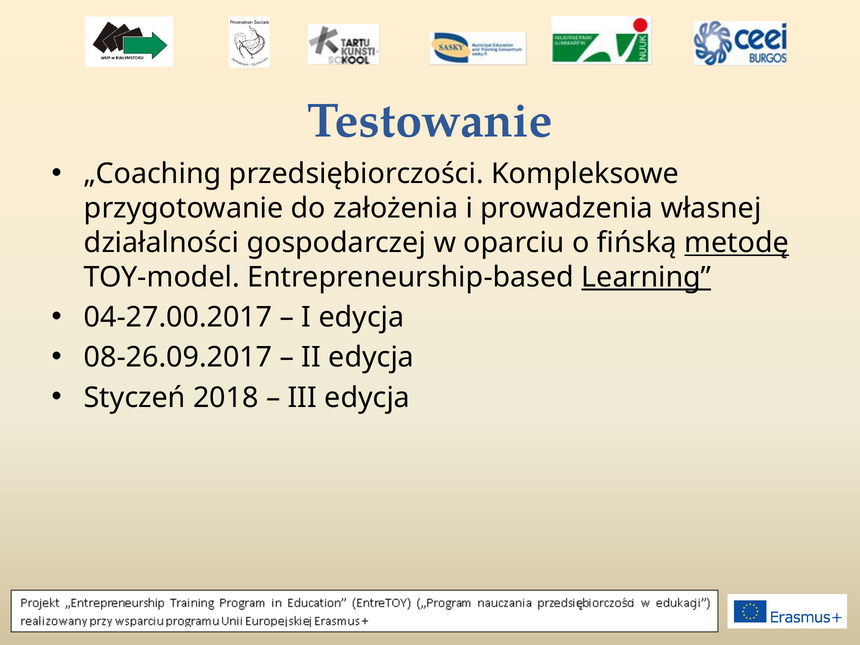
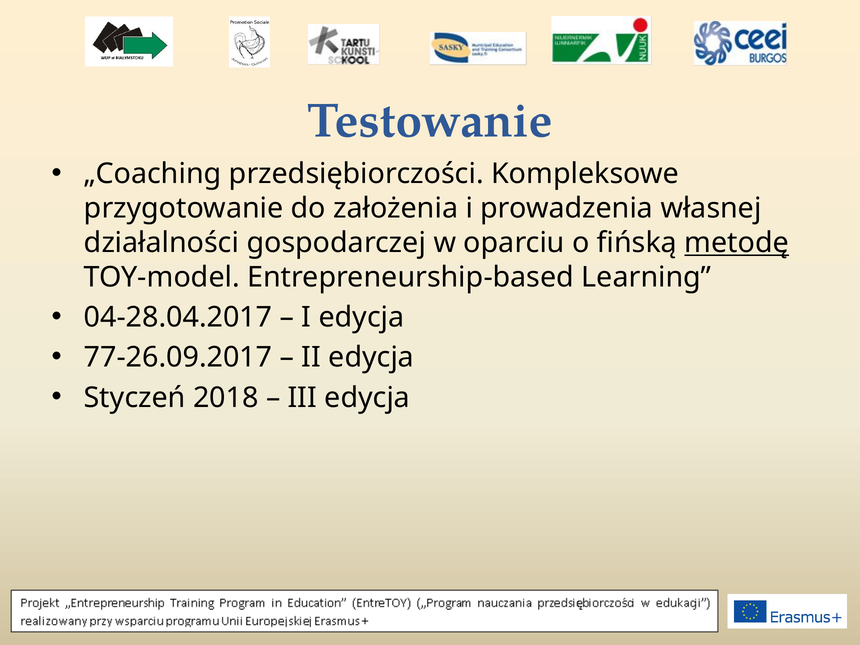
Learning underline: present -> none
04-27.00.2017: 04-27.00.2017 -> 04-28.04.2017
08-26.09.2017: 08-26.09.2017 -> 77-26.09.2017
